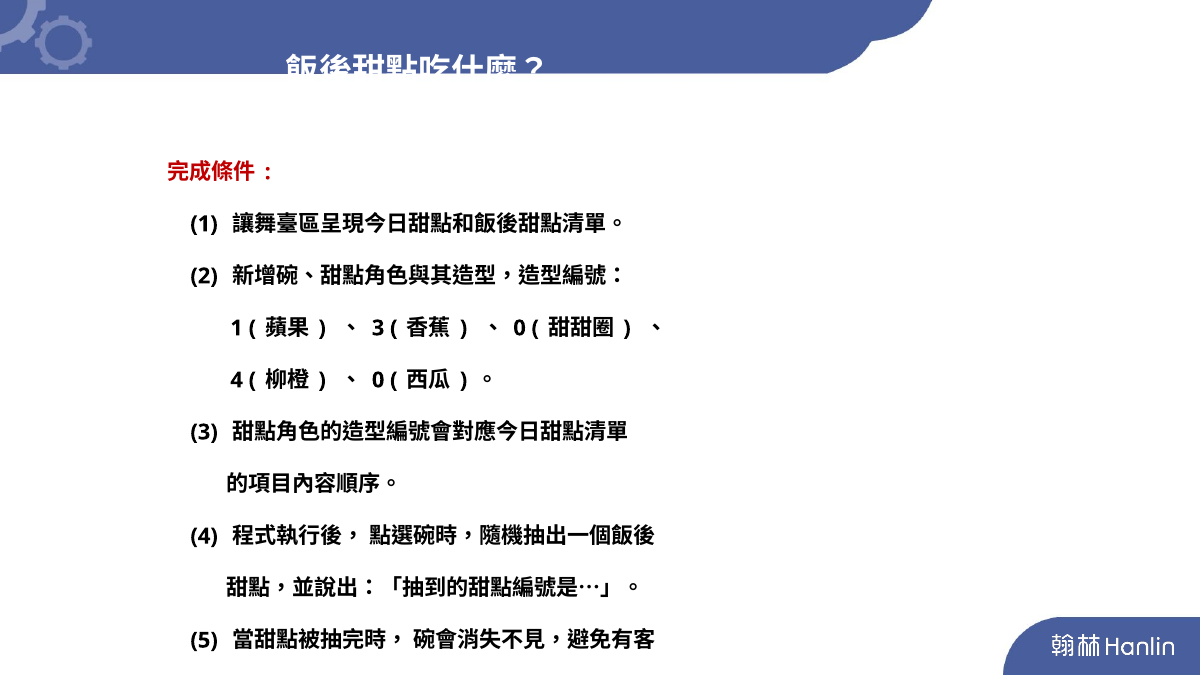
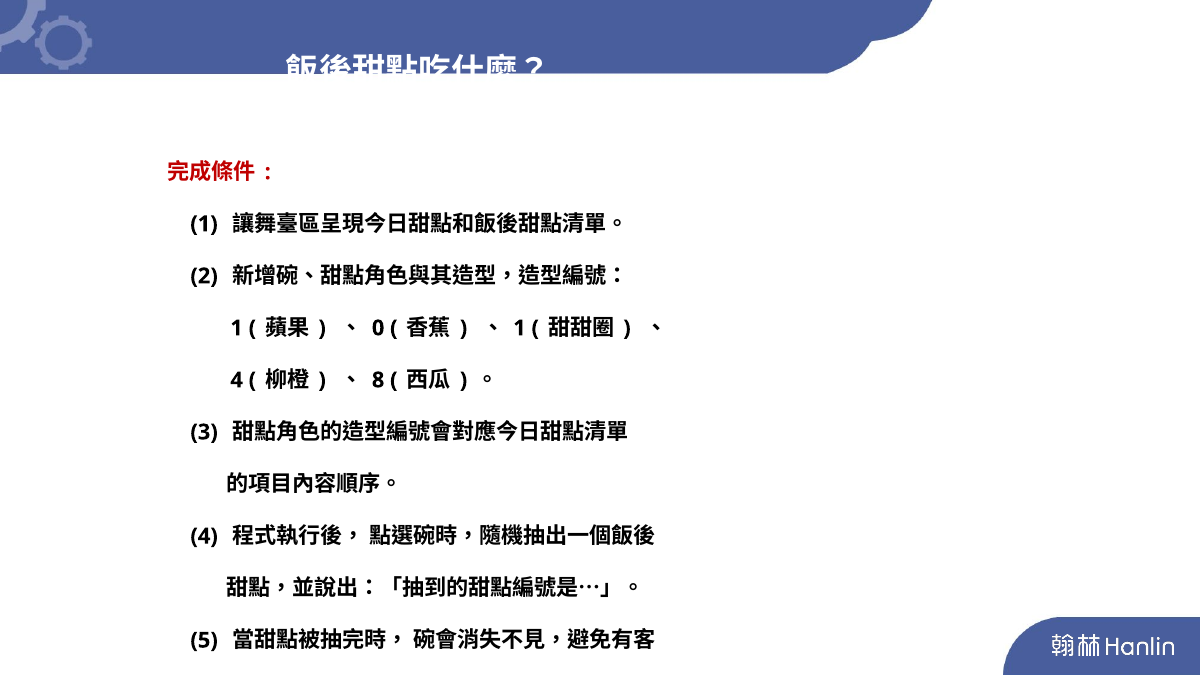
3 at (378, 328): 3 -> 0
0 at (520, 328): 0 -> 1
0 at (378, 380): 0 -> 8
